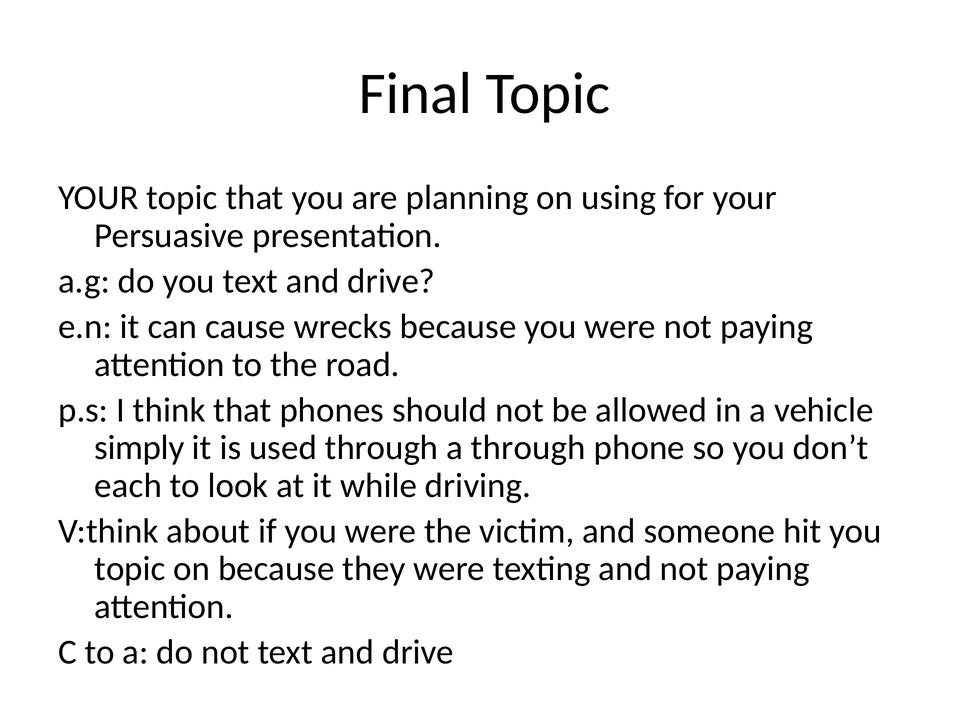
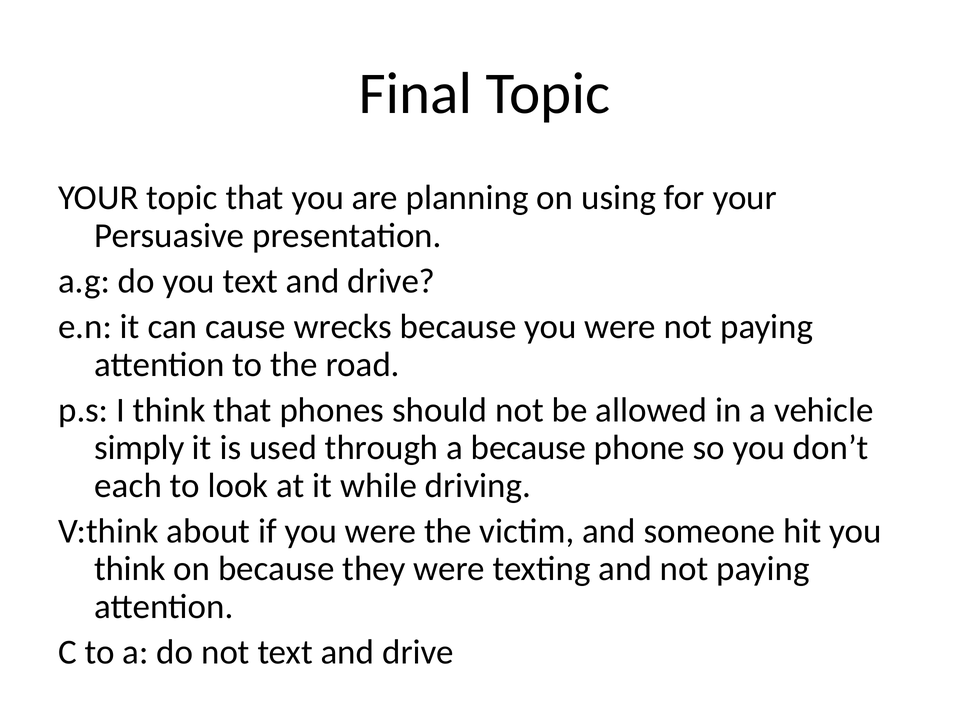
a through: through -> because
topic at (130, 569): topic -> think
